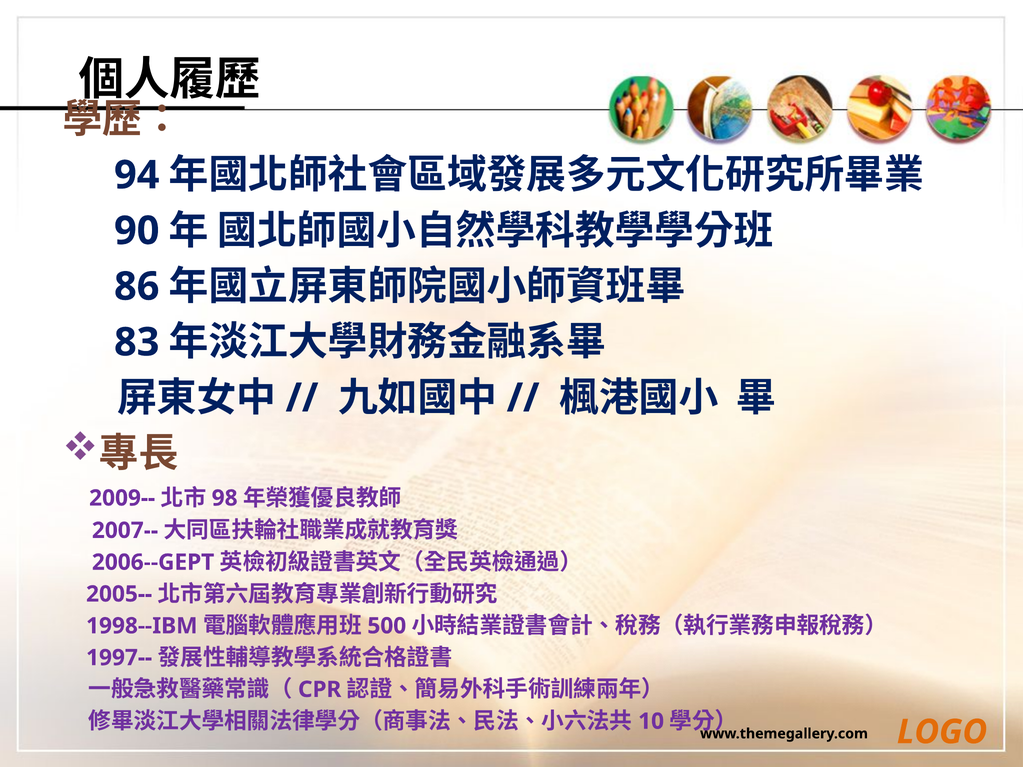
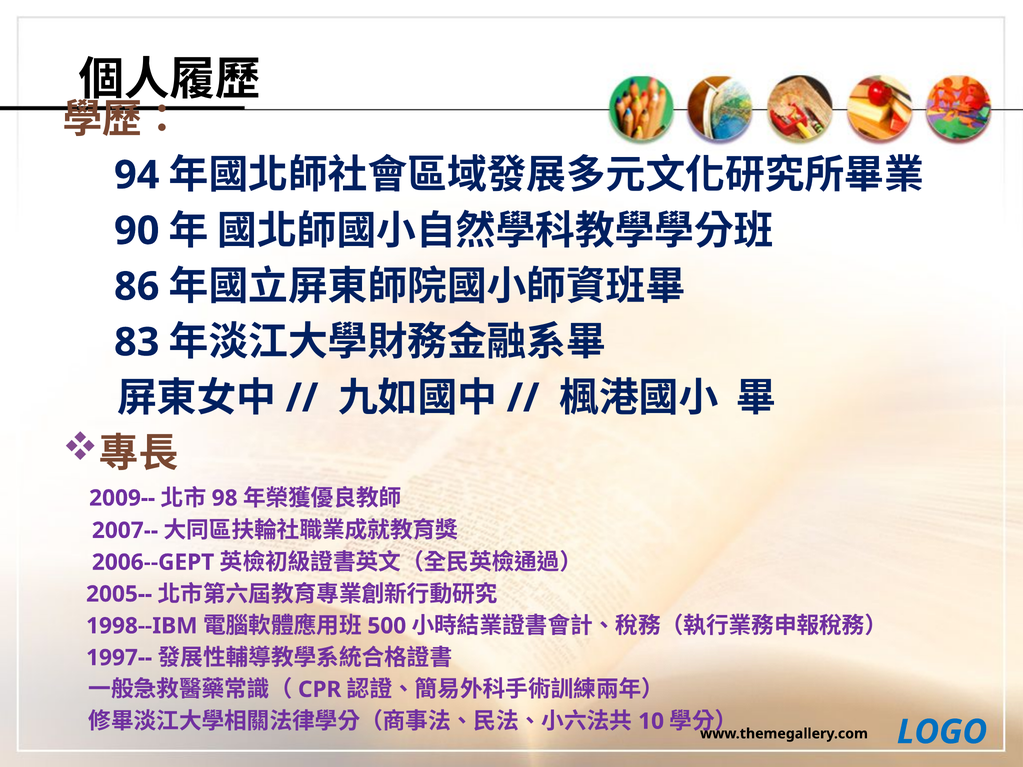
LOGO colour: orange -> blue
